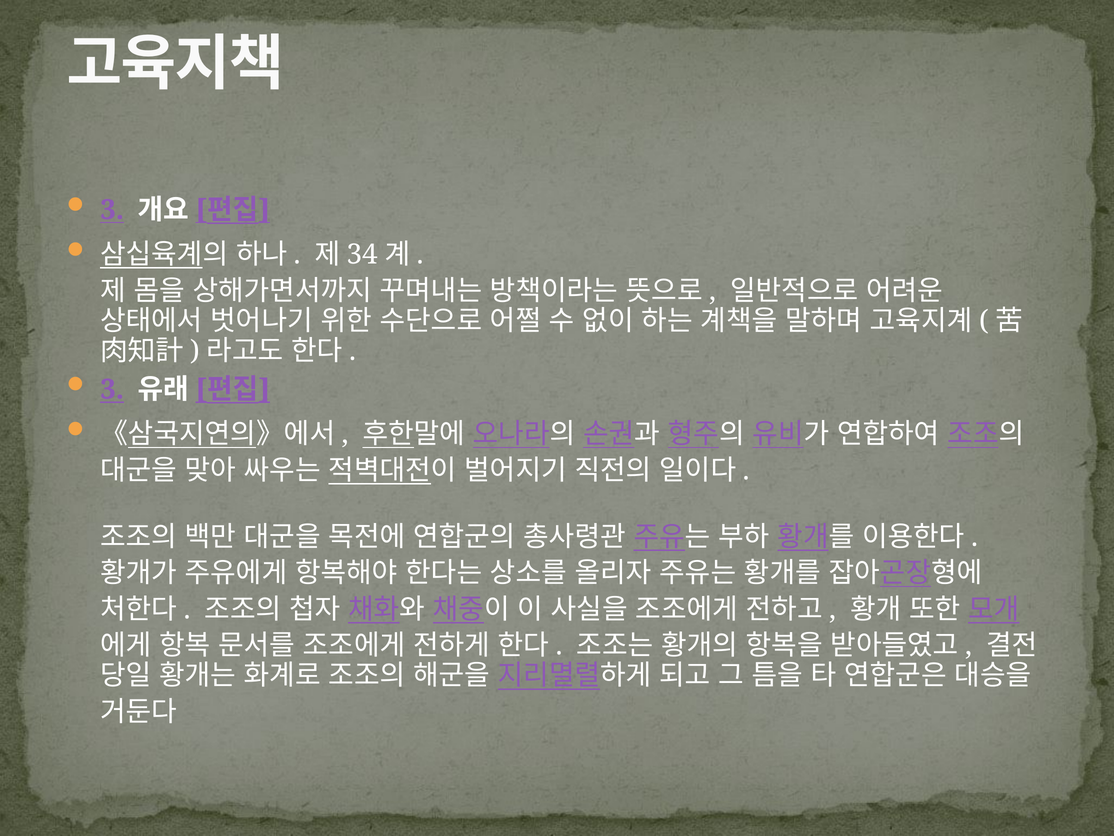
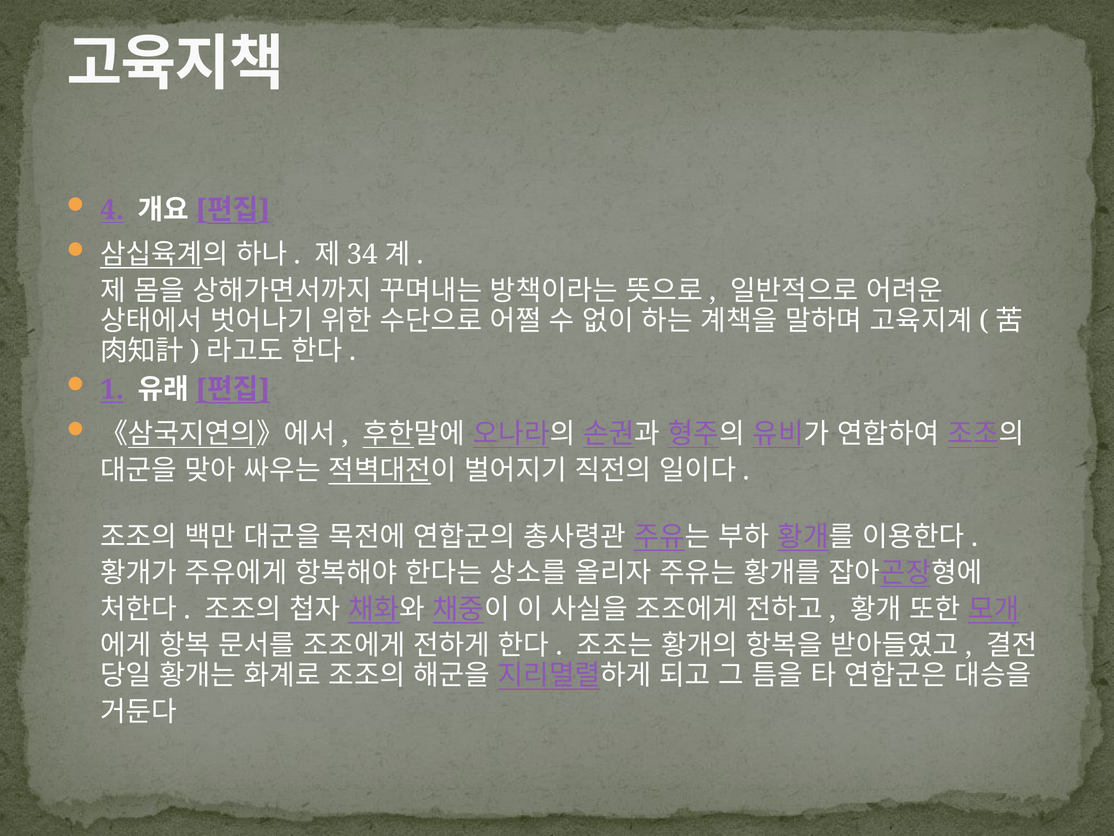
3 at (112, 210): 3 -> 4
3 at (112, 389): 3 -> 1
